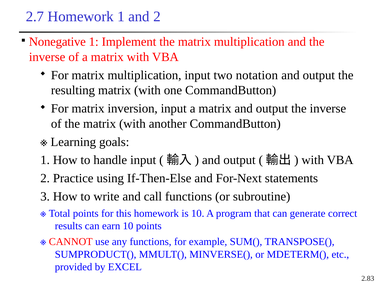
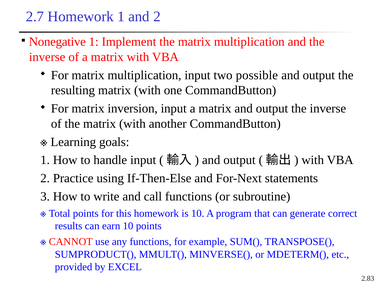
notation: notation -> possible
